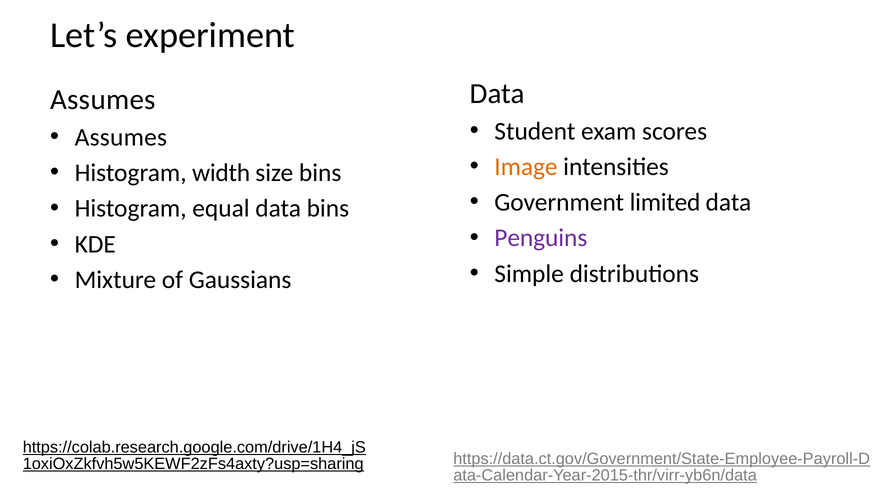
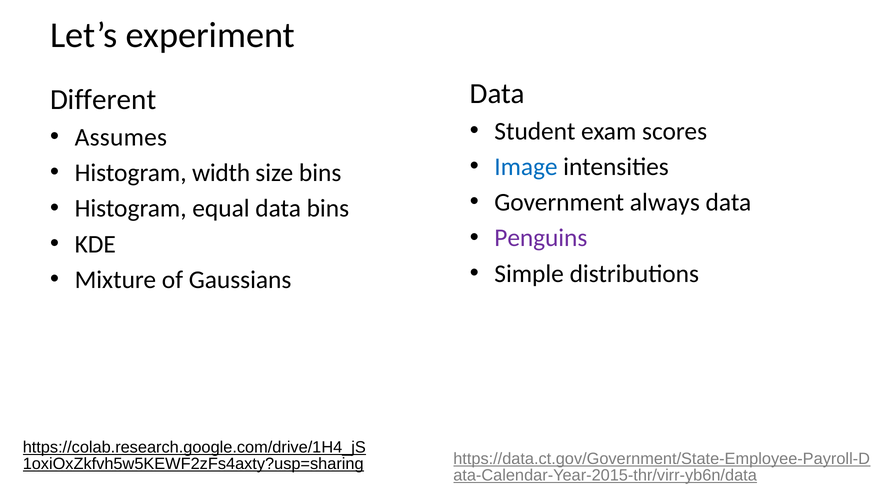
Assumes at (103, 100): Assumes -> Different
Image colour: orange -> blue
limited: limited -> always
